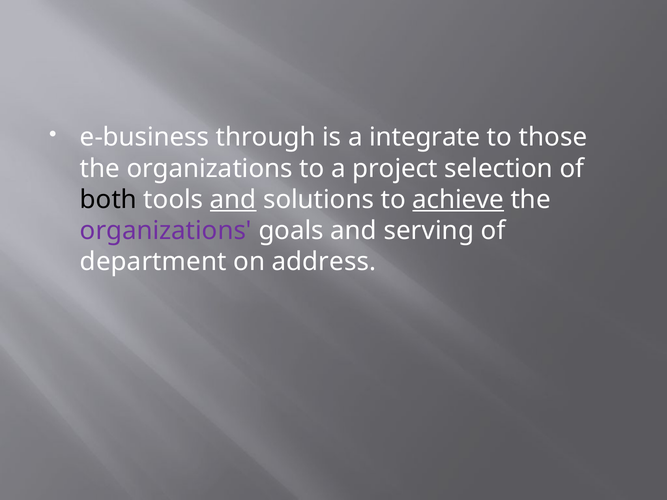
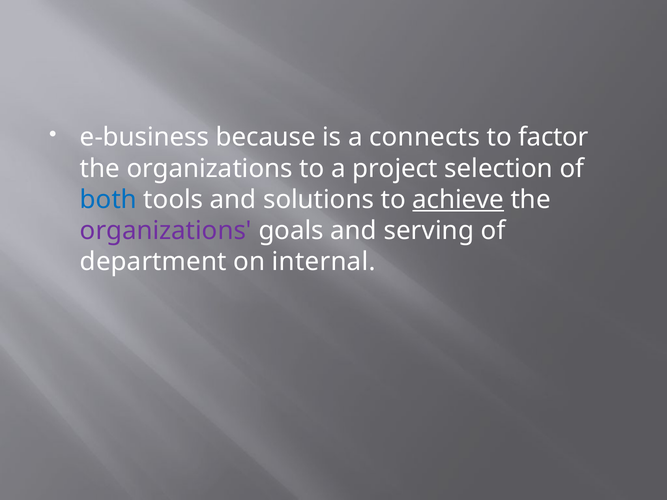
through: through -> because
integrate: integrate -> connects
those: those -> factor
both colour: black -> blue
and at (233, 200) underline: present -> none
address: address -> internal
